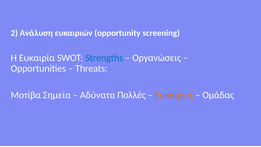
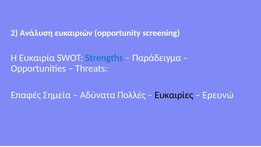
Οργανώσεις: Οργανώσεις -> Παράδειγμα
Μοτίβα: Μοτίβα -> Επαφές
Ευκαιρίες colour: orange -> black
Ομάδας: Ομάδας -> Ερευνώ
